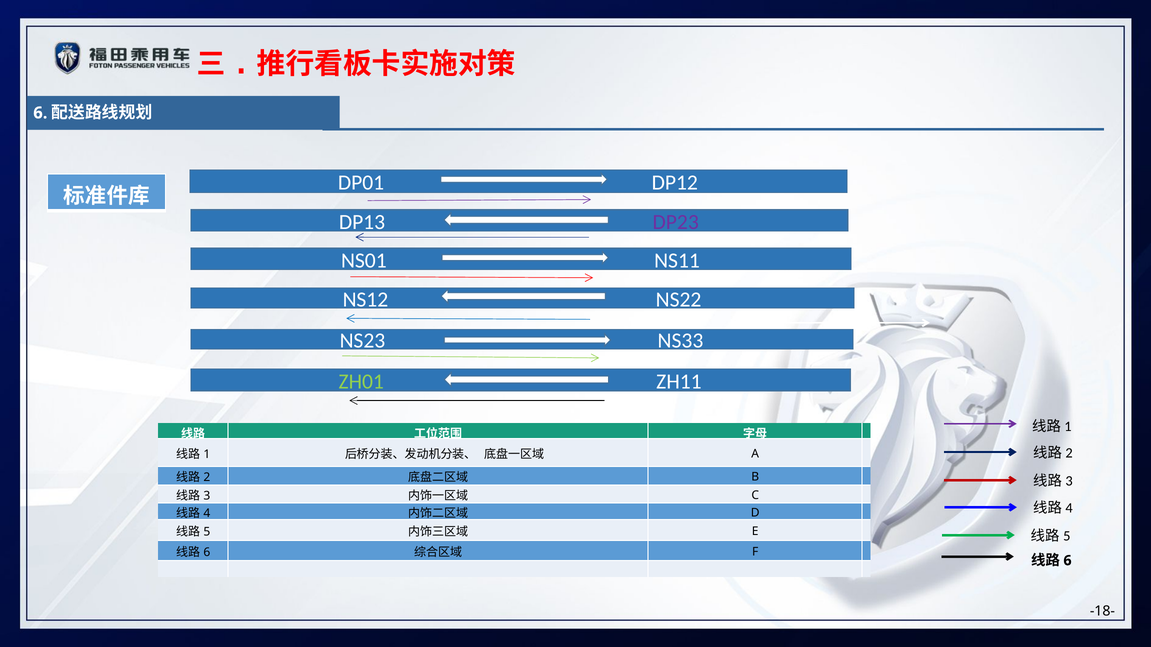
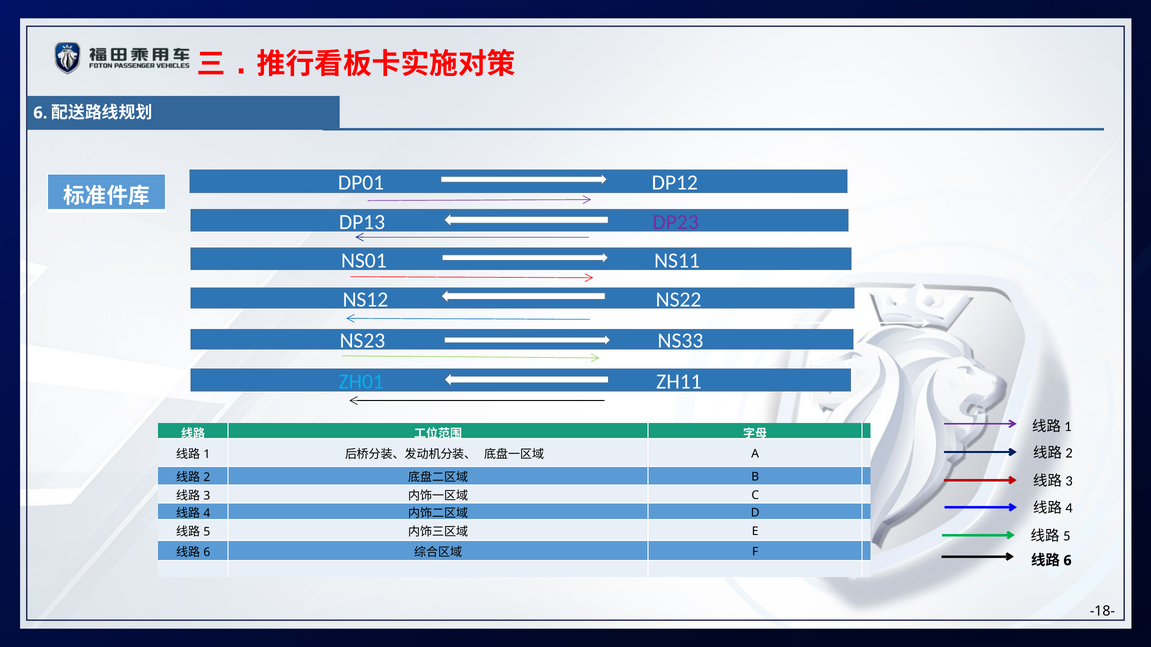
ZH01 colour: light green -> light blue
